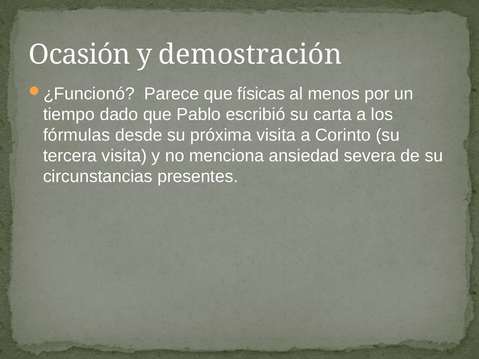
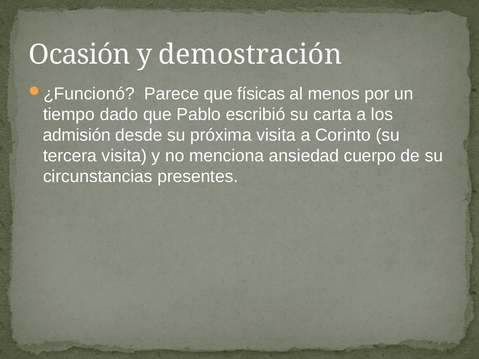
fórmulas: fórmulas -> admisión
severa: severa -> cuerpo
